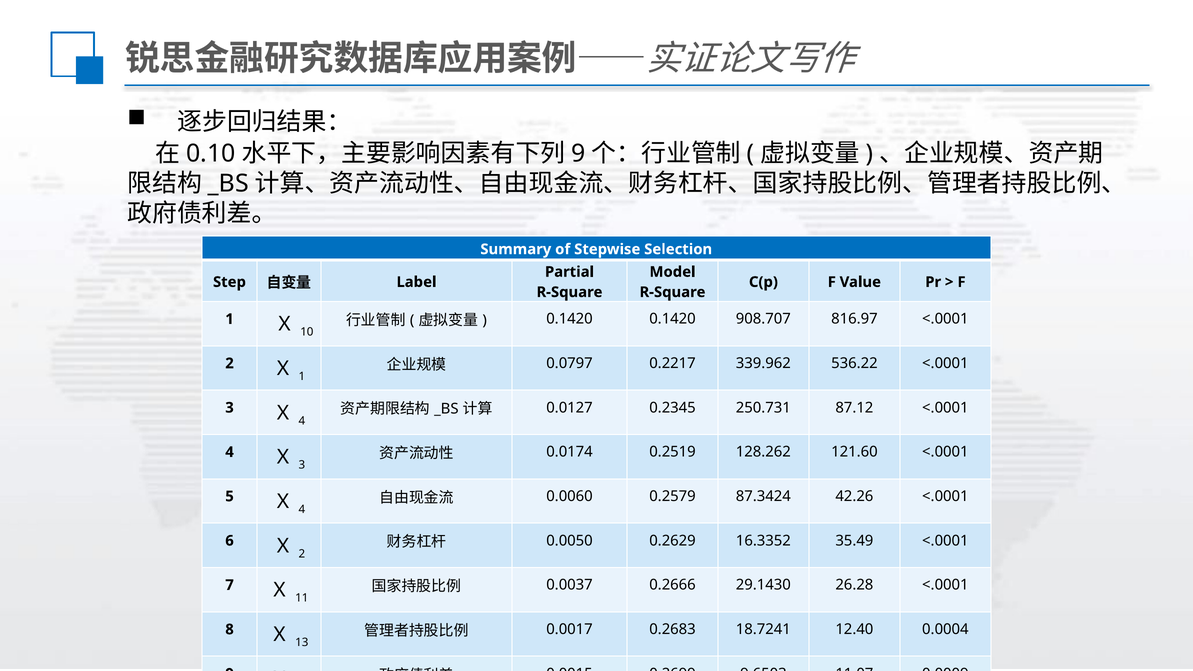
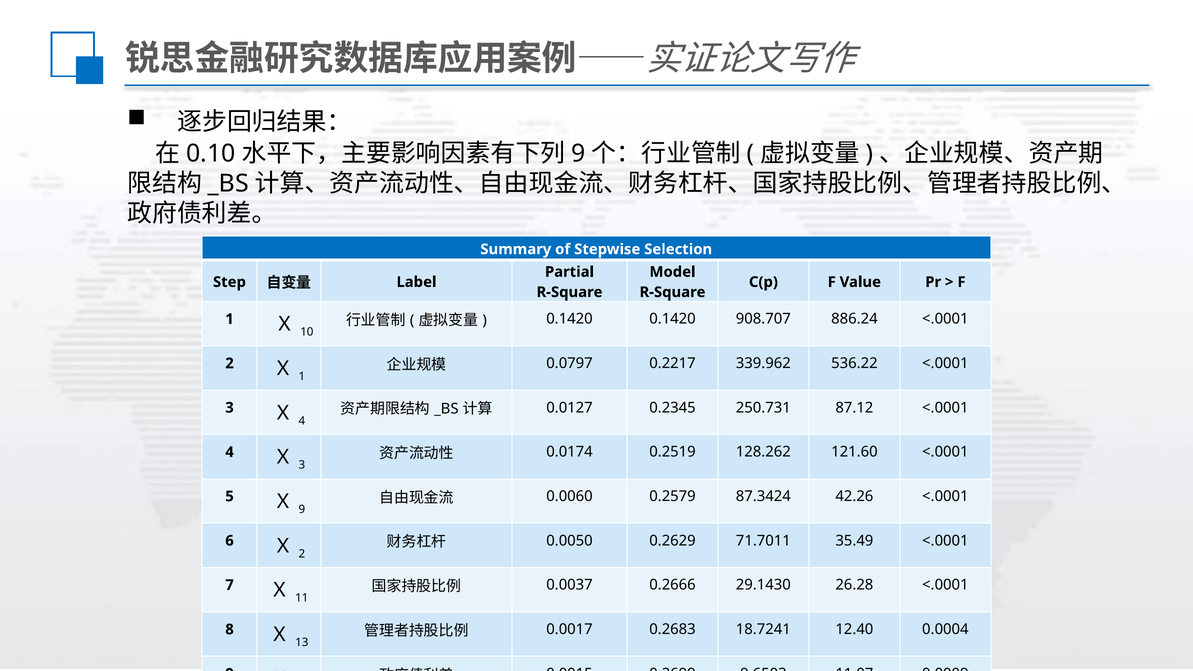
816.97: 816.97 -> 886.24
4 at (302, 510): 4 -> 9
16.3352: 16.3352 -> 71.7011
